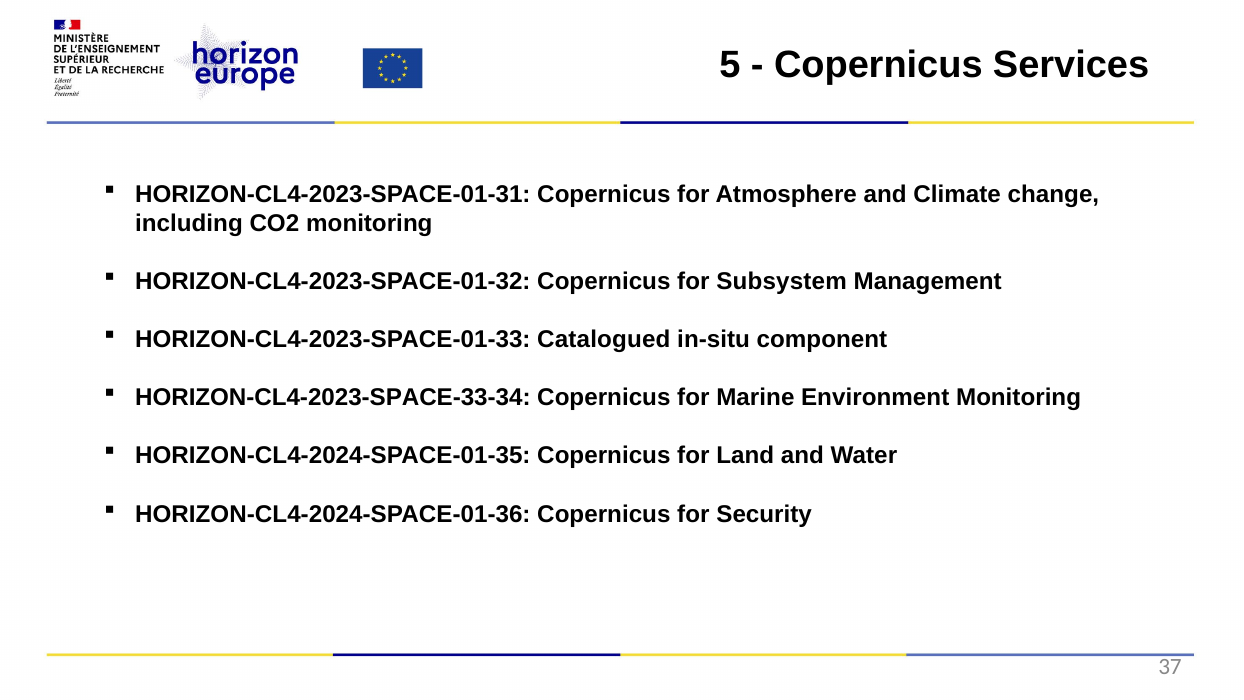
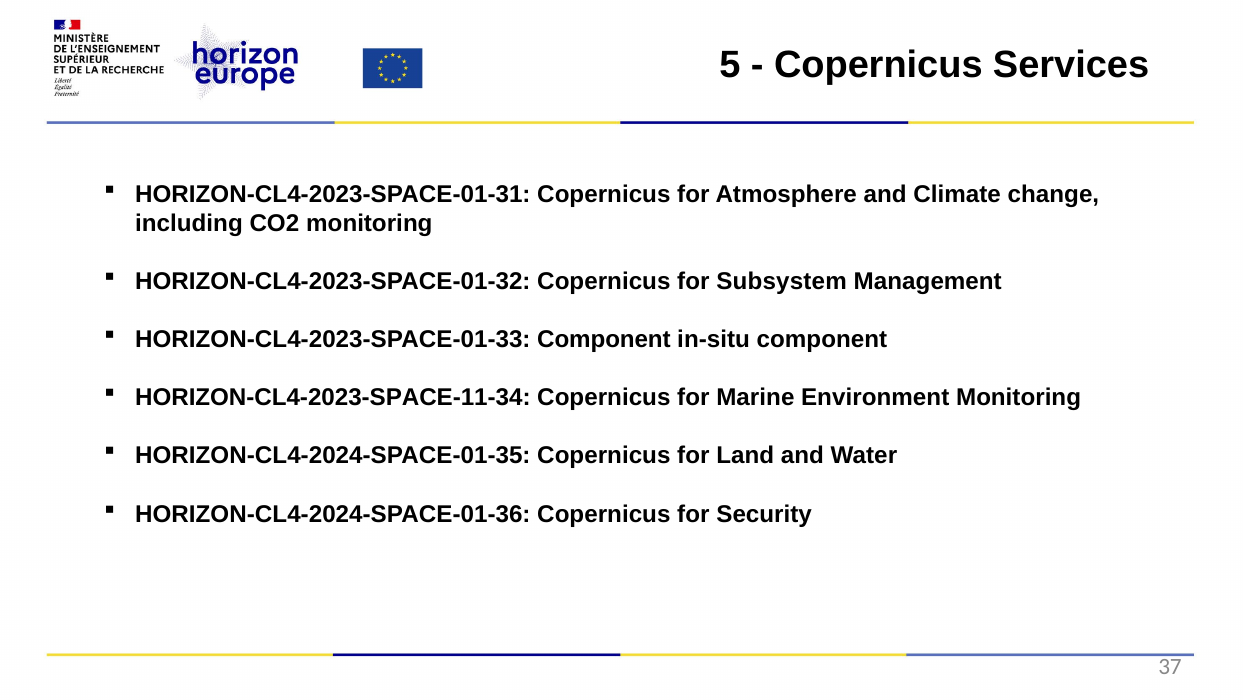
HORIZON-CL4-2023-SPACE-01-33 Catalogued: Catalogued -> Component
HORIZON-CL4-2023-SPACE-33-34: HORIZON-CL4-2023-SPACE-33-34 -> HORIZON-CL4-2023-SPACE-11-34
